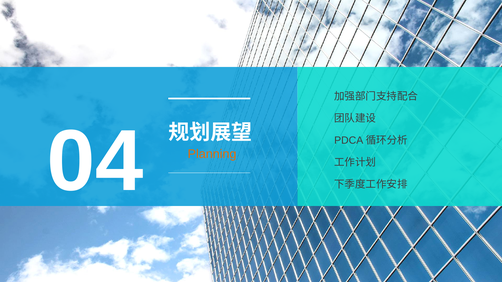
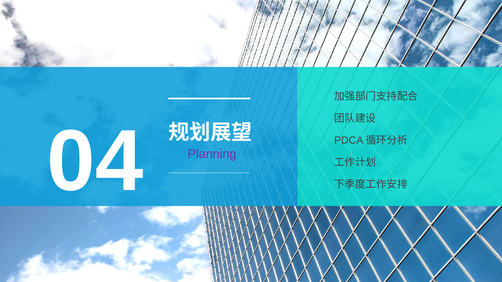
Planning colour: orange -> purple
